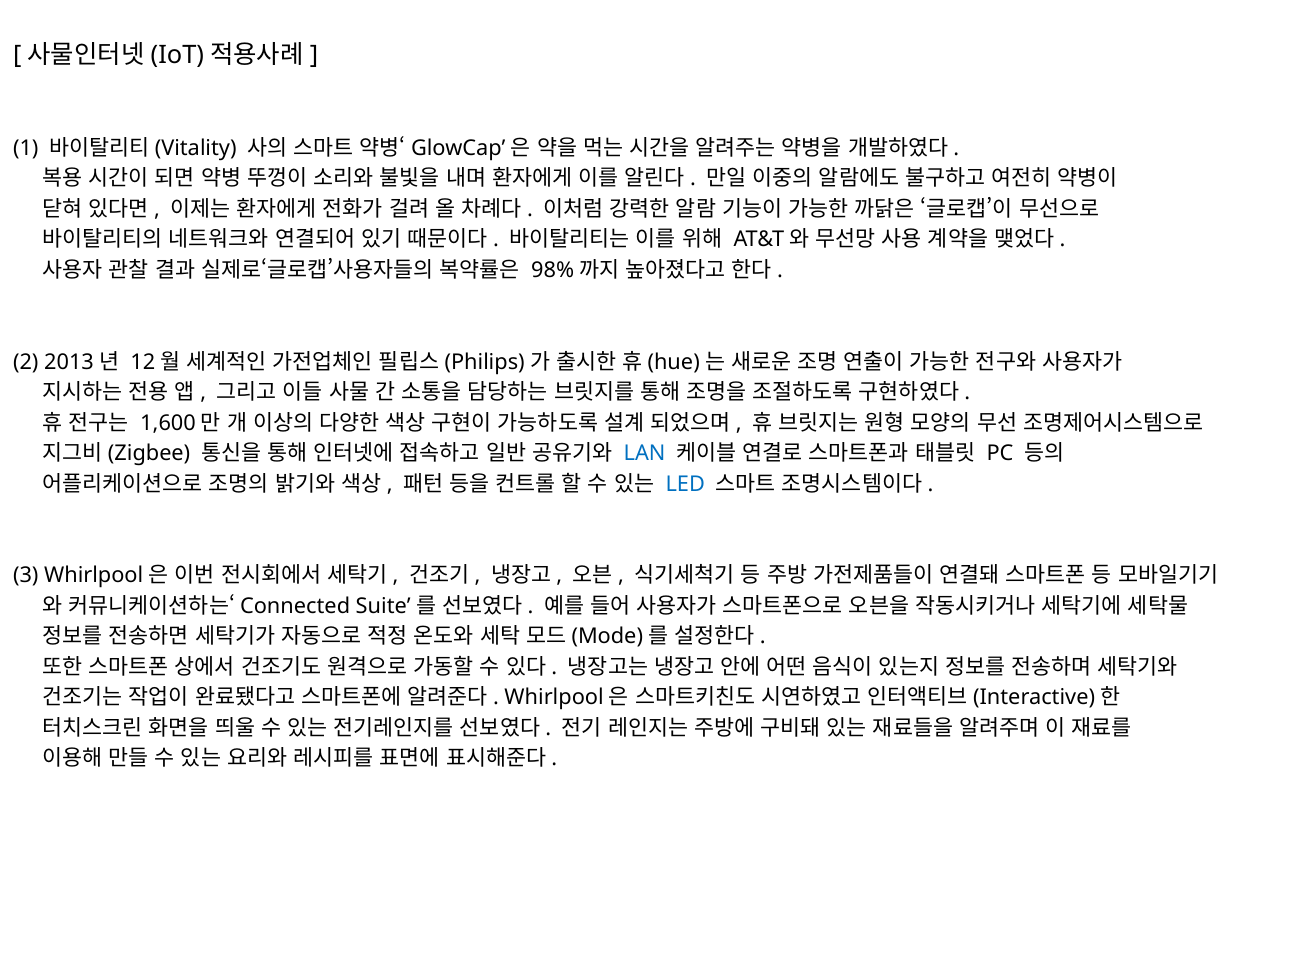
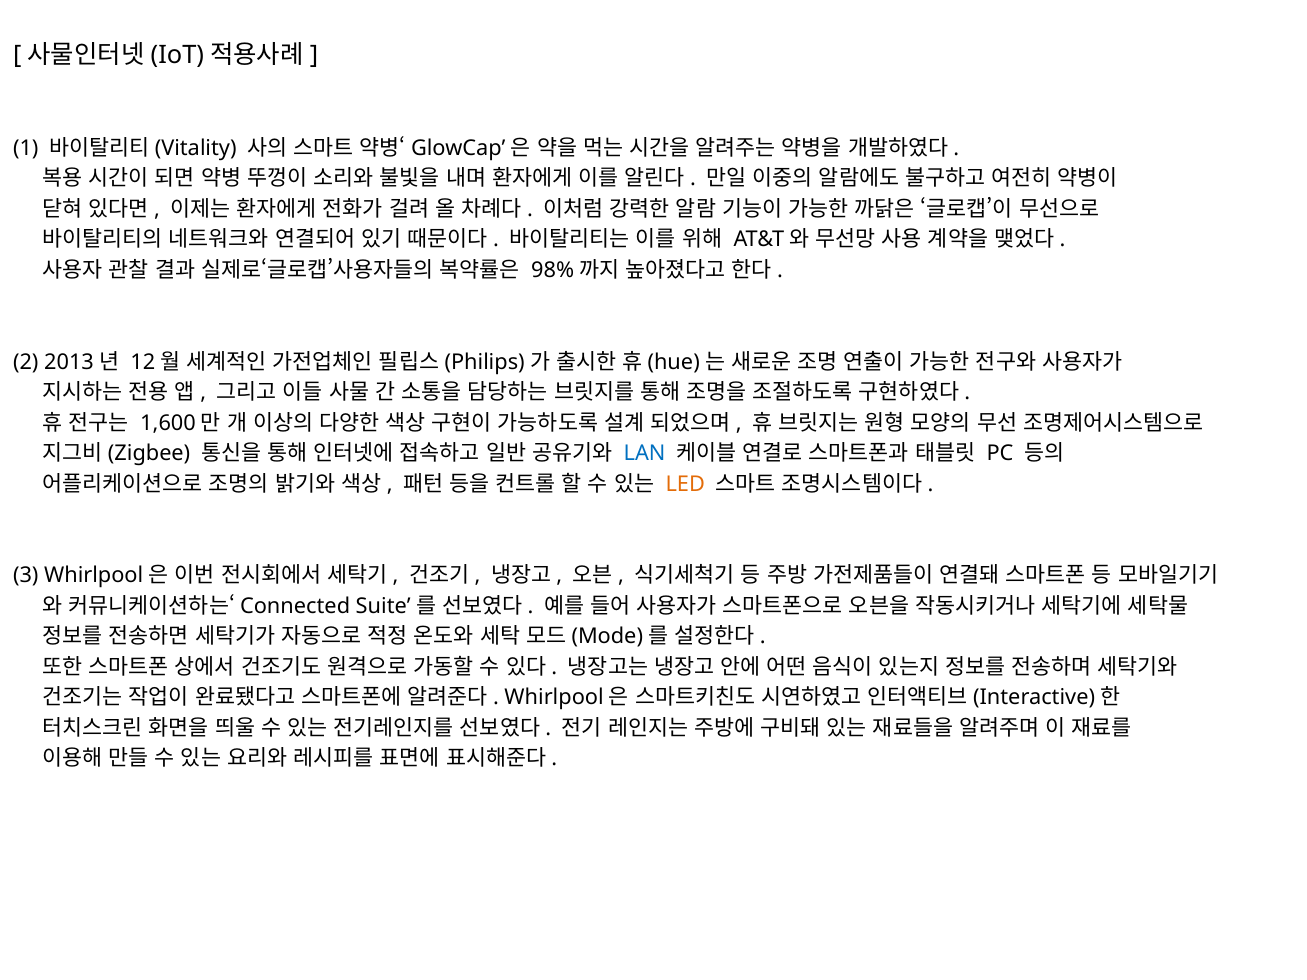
LED colour: blue -> orange
